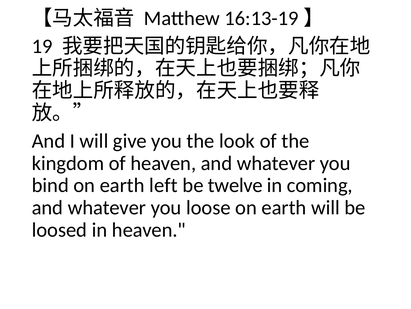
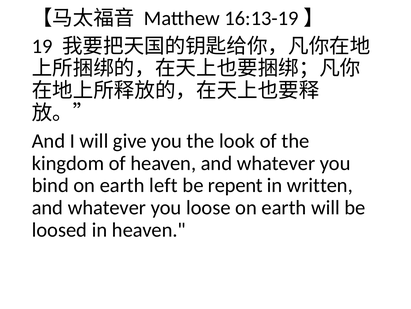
twelve: twelve -> repent
coming: coming -> written
